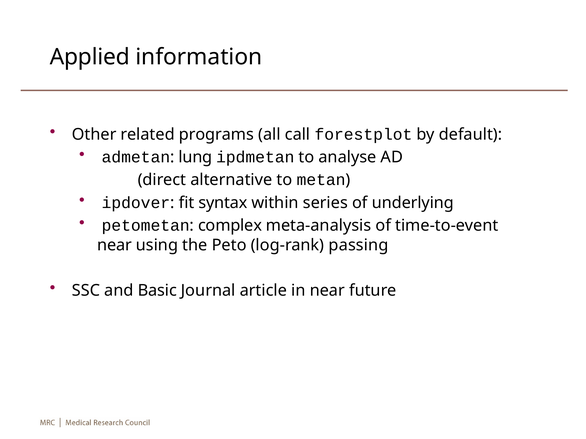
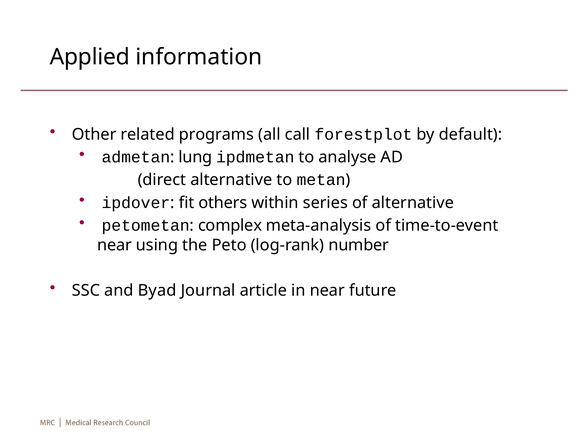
syntax: syntax -> others
of underlying: underlying -> alternative
passing: passing -> number
Basic: Basic -> Byad
